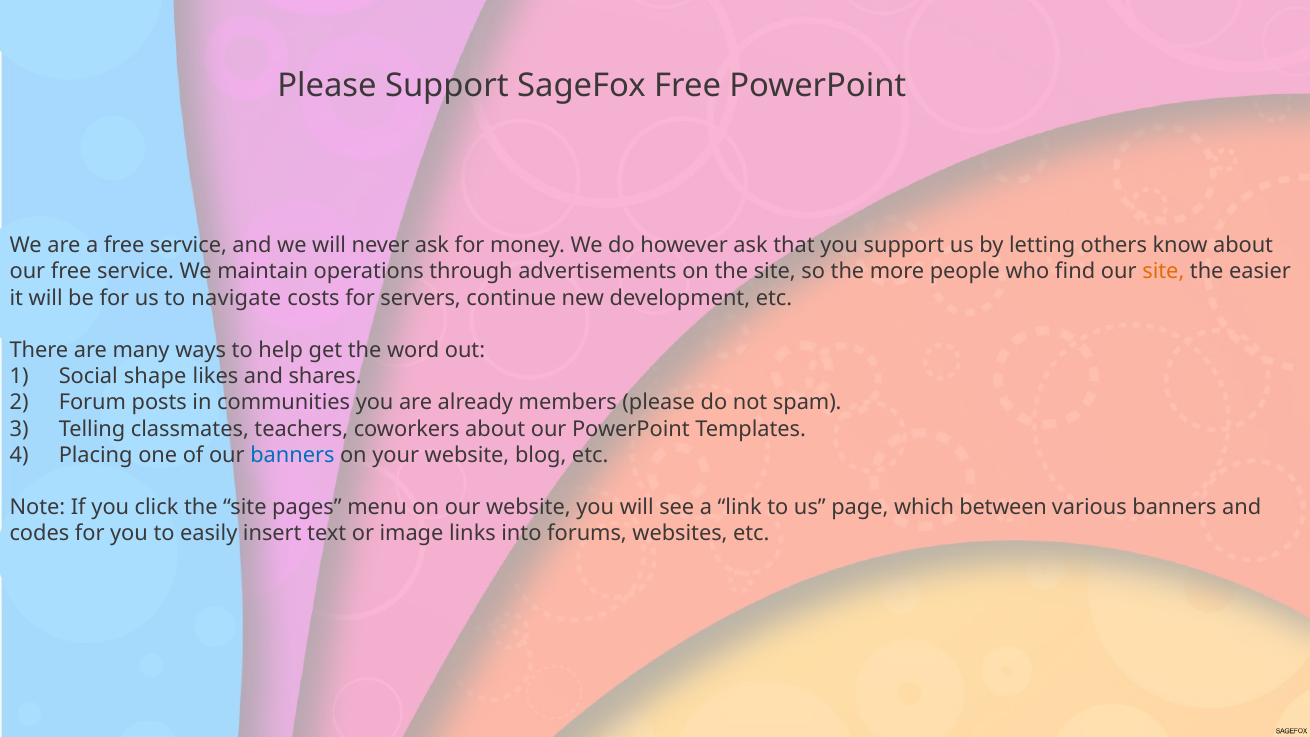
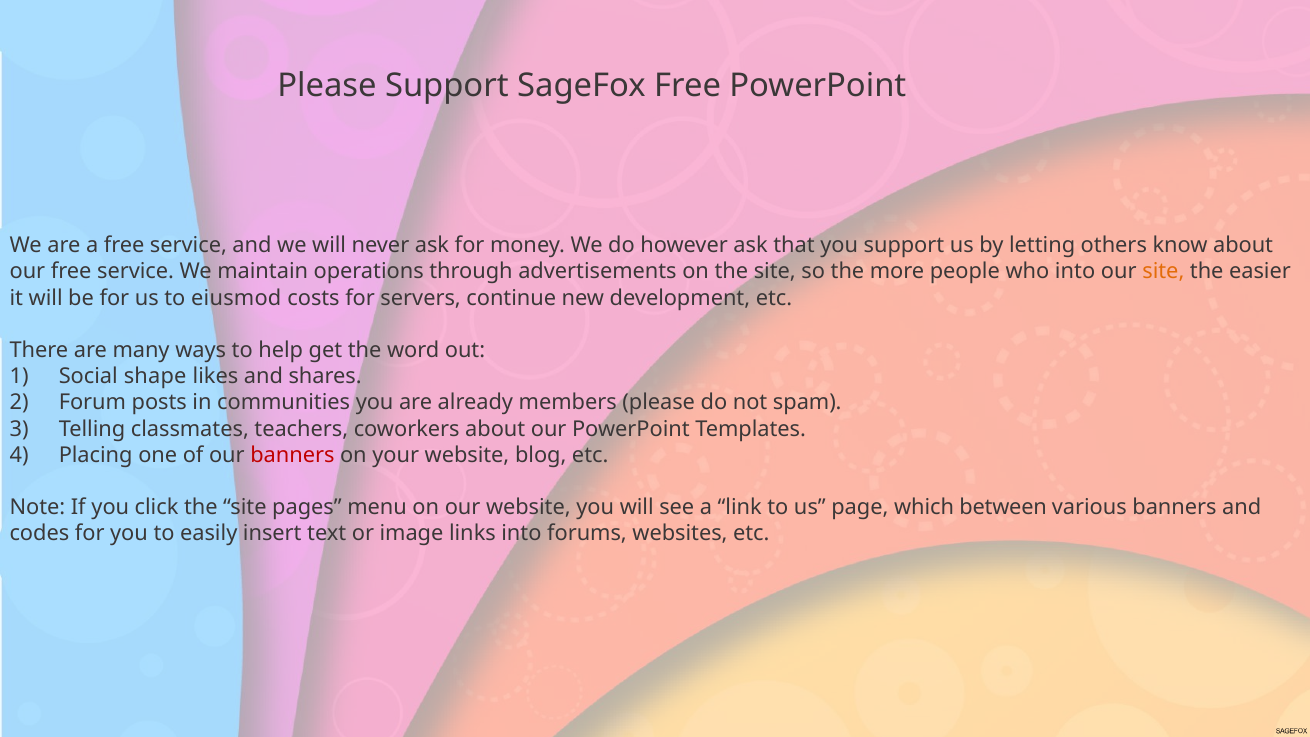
who find: find -> into
navigate: navigate -> eiusmod
banners at (292, 455) colour: blue -> red
